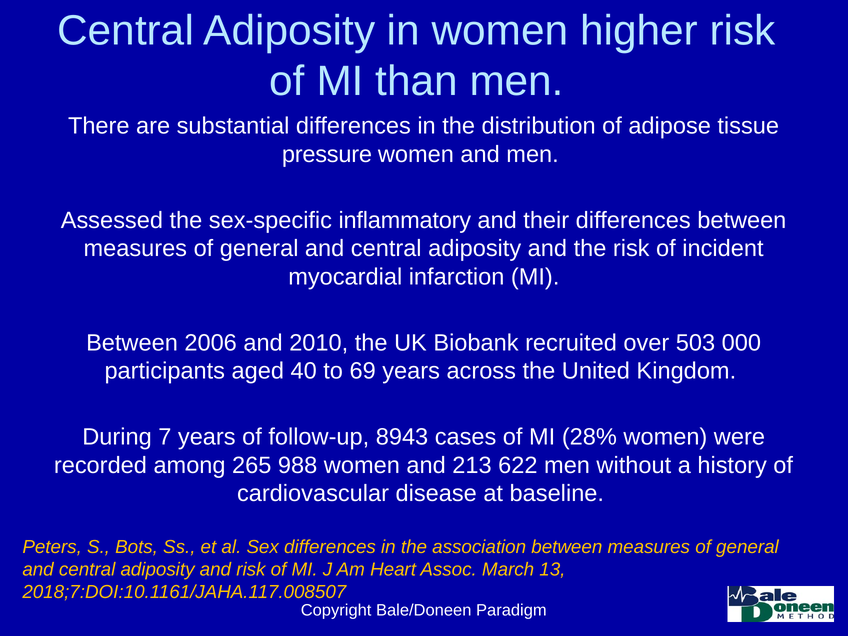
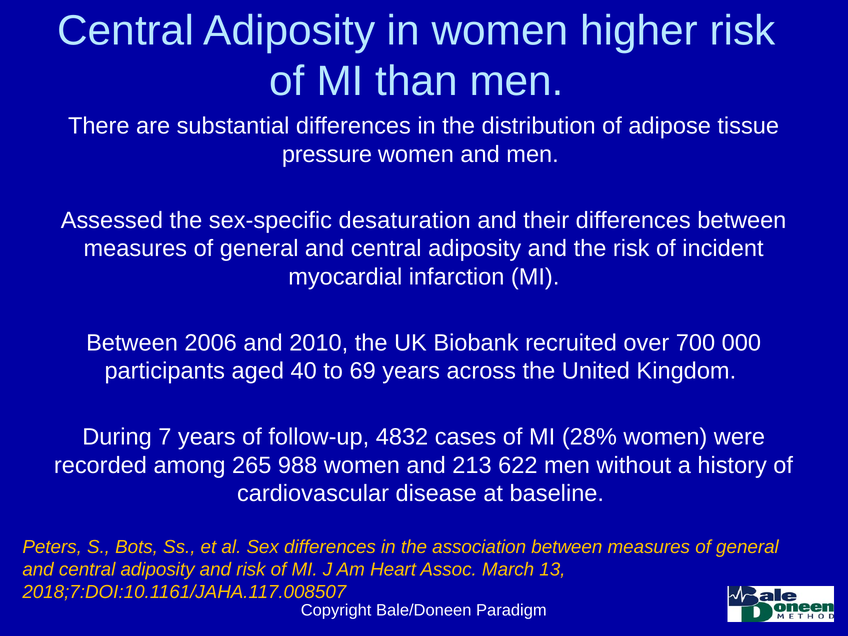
inflammatory: inflammatory -> desaturation
503: 503 -> 700
8943: 8943 -> 4832
